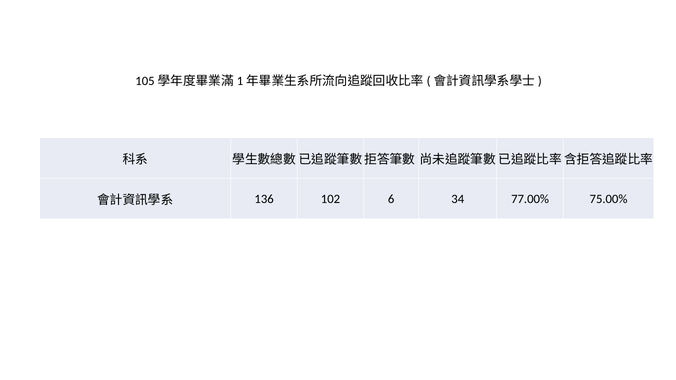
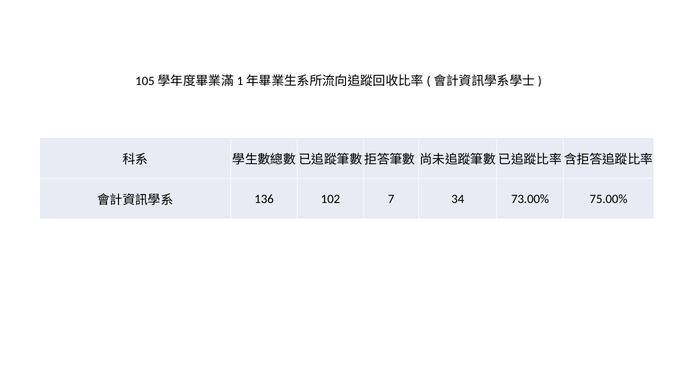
6: 6 -> 7
77.00%: 77.00% -> 73.00%
